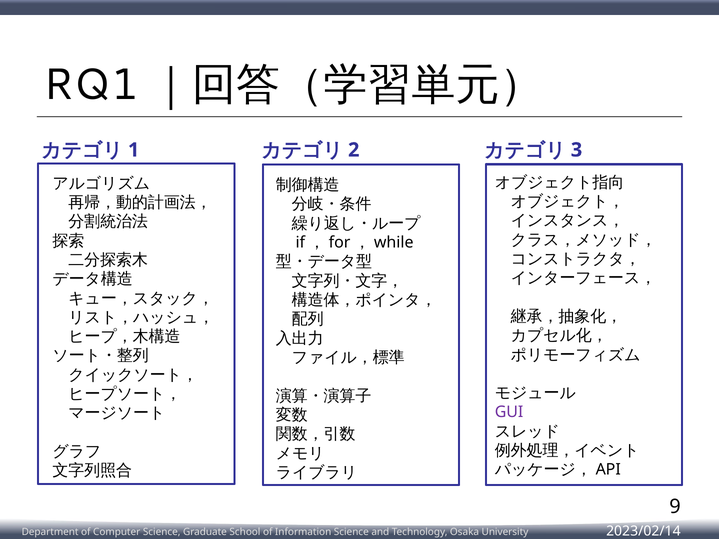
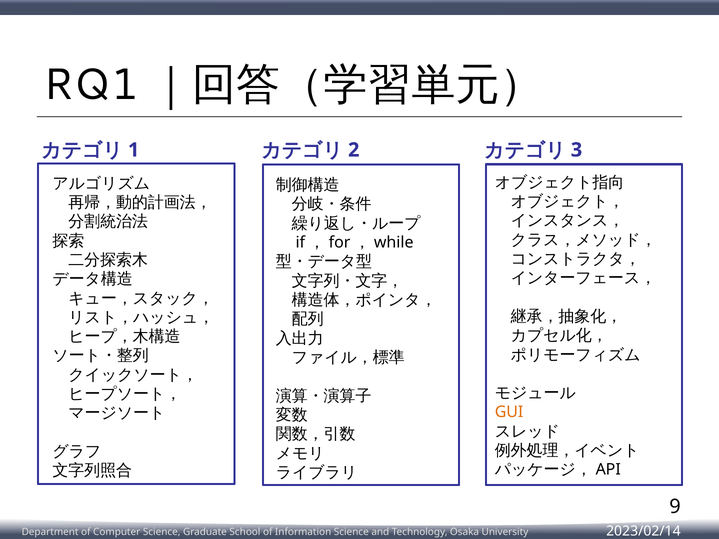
GUI colour: purple -> orange
